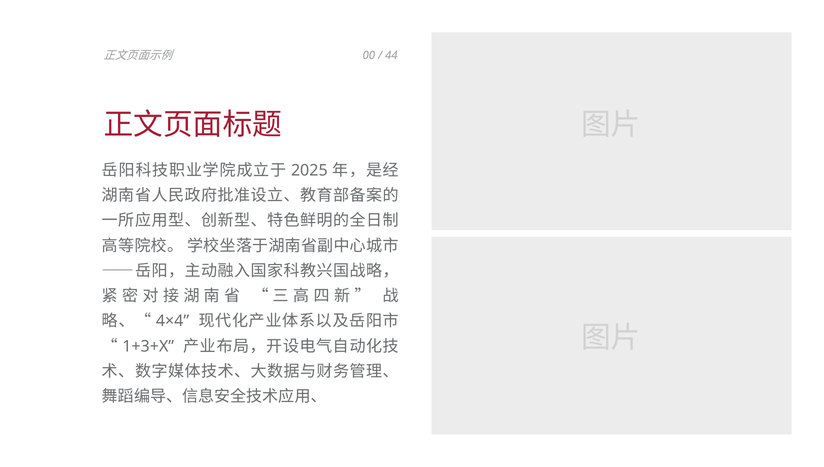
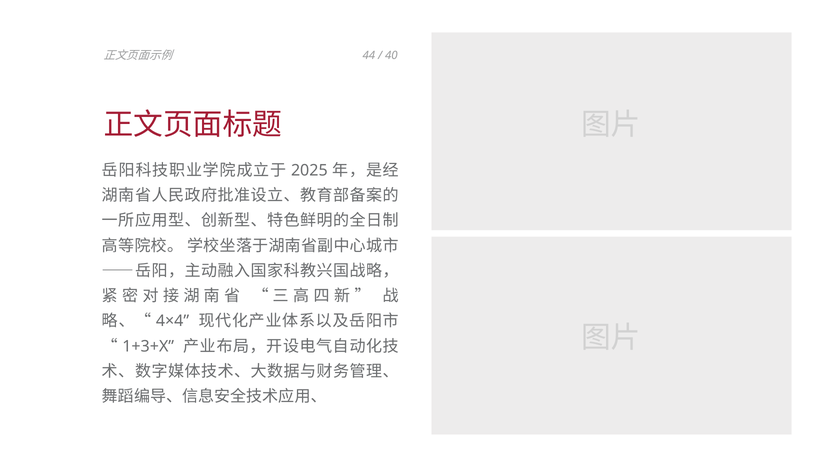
00: 00 -> 44
44: 44 -> 40
